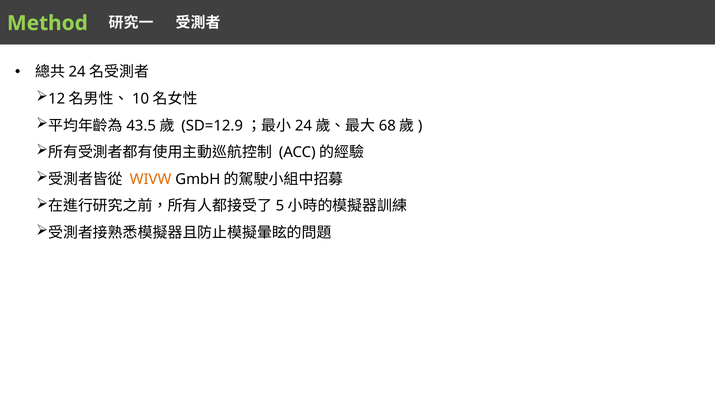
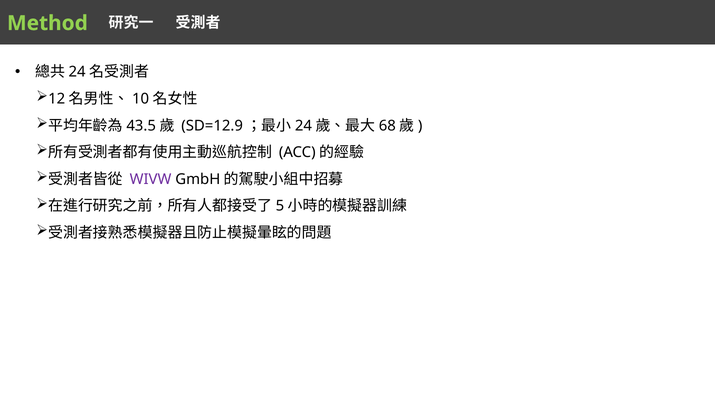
WIVW colour: orange -> purple
